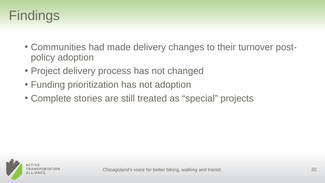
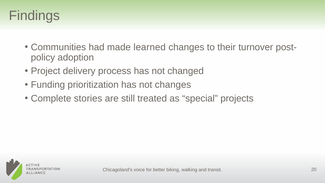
made delivery: delivery -> learned
not adoption: adoption -> changes
